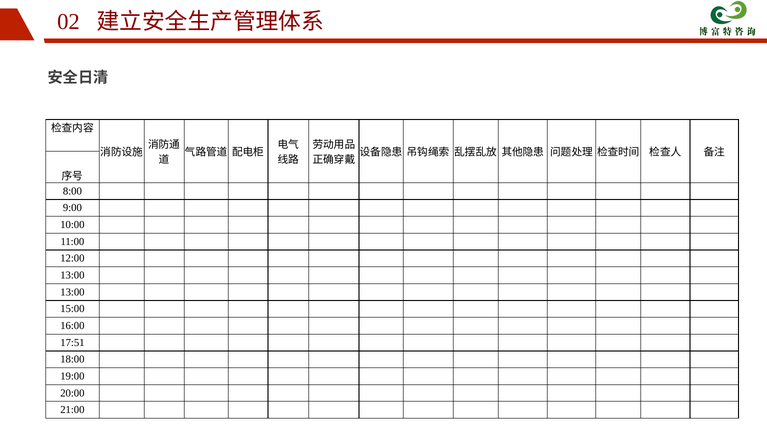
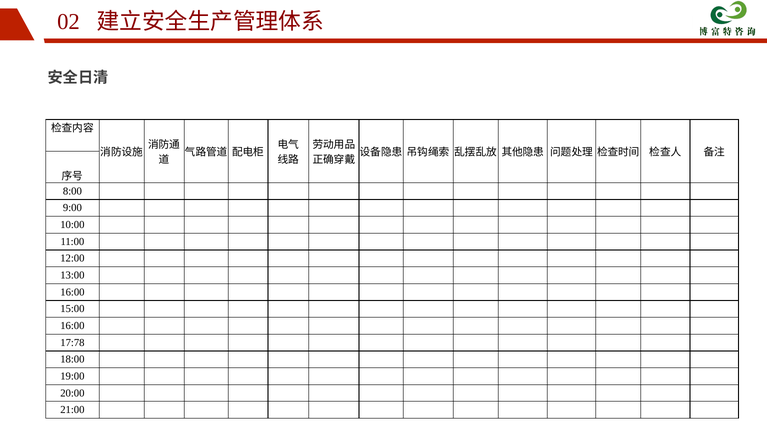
13:00 at (72, 292): 13:00 -> 16:00
17:51: 17:51 -> 17:78
